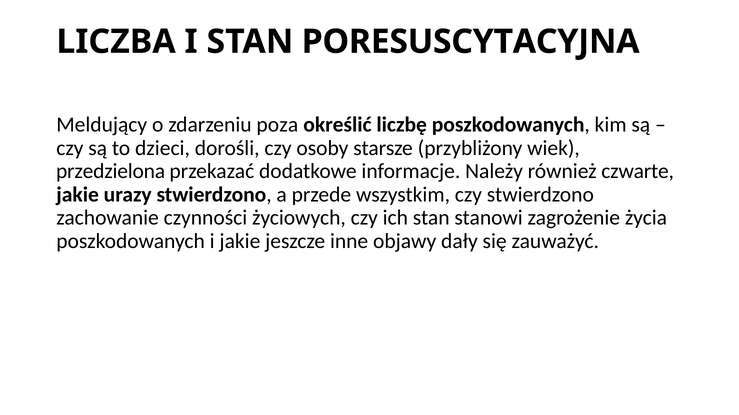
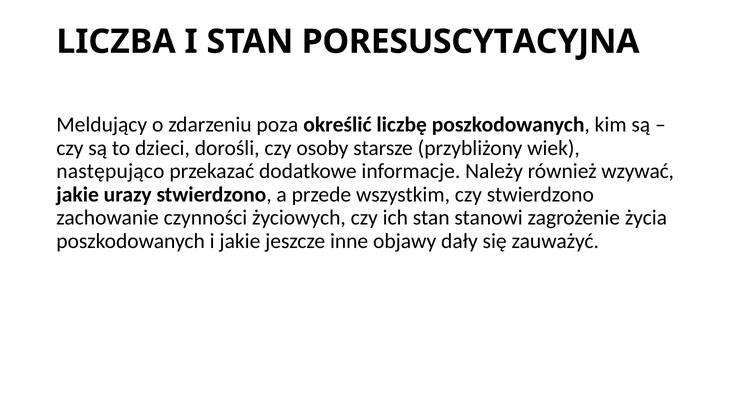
przedzielona: przedzielona -> następująco
czwarte: czwarte -> wzywać
